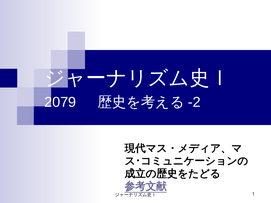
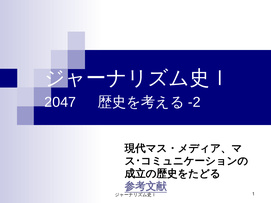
2079: 2079 -> 2047
